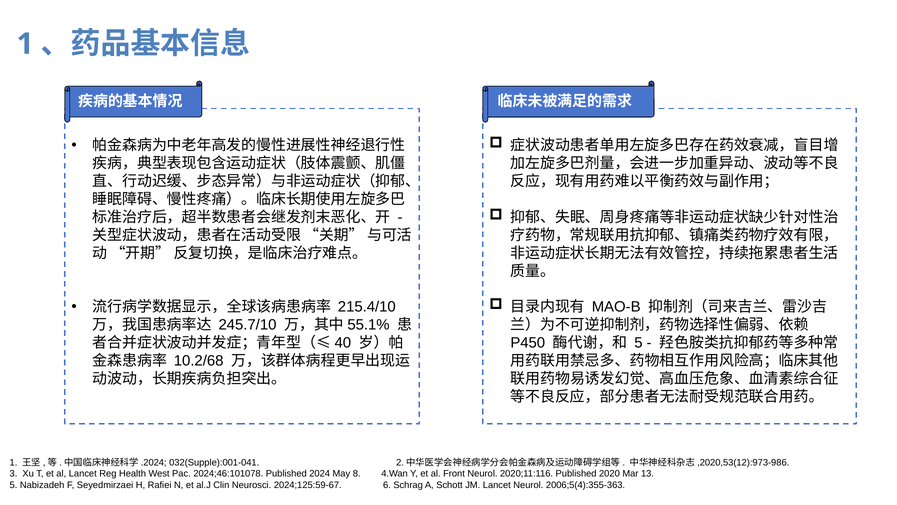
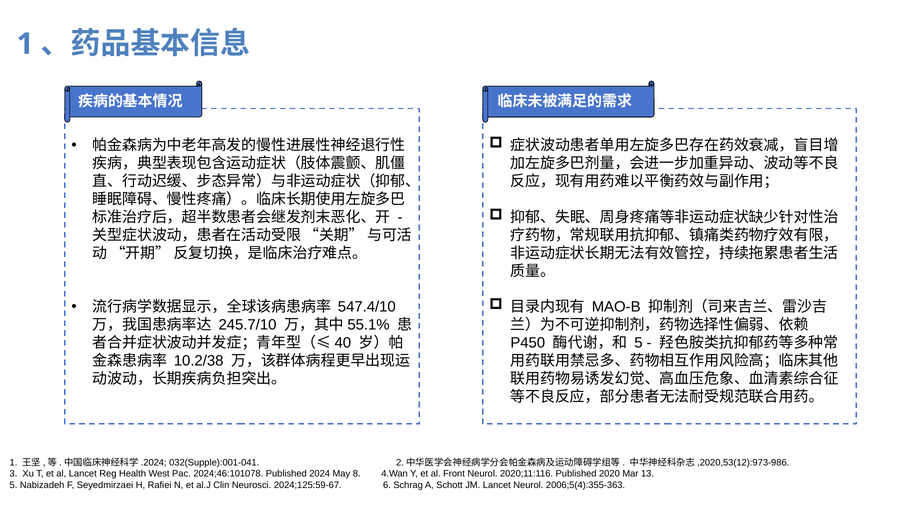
215.4/10: 215.4/10 -> 547.4/10
10.2/68: 10.2/68 -> 10.2/38
